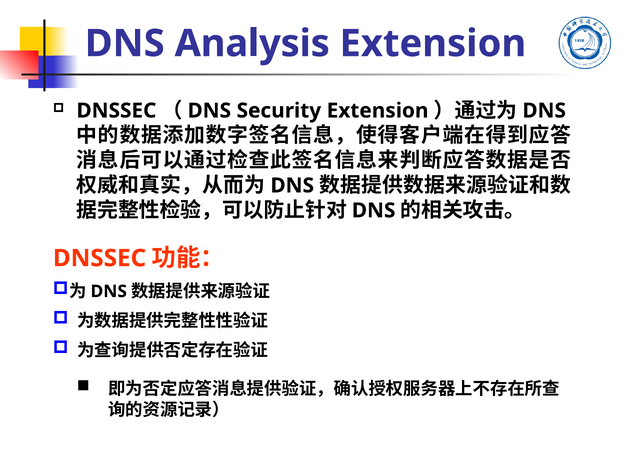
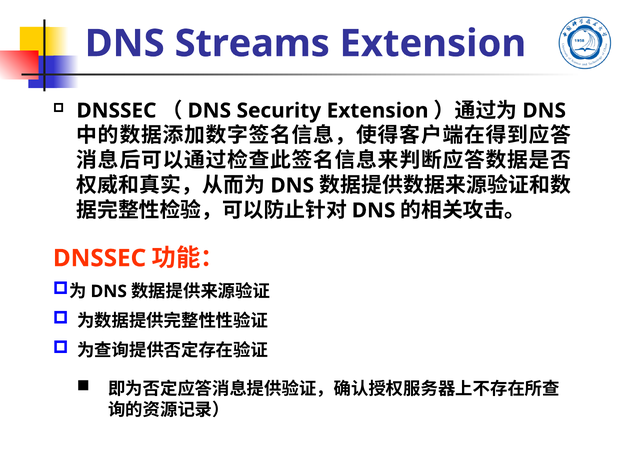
Analysis: Analysis -> Streams
